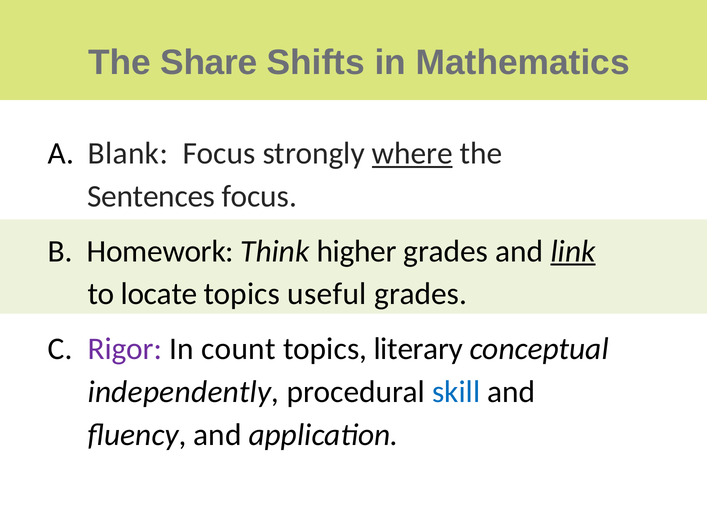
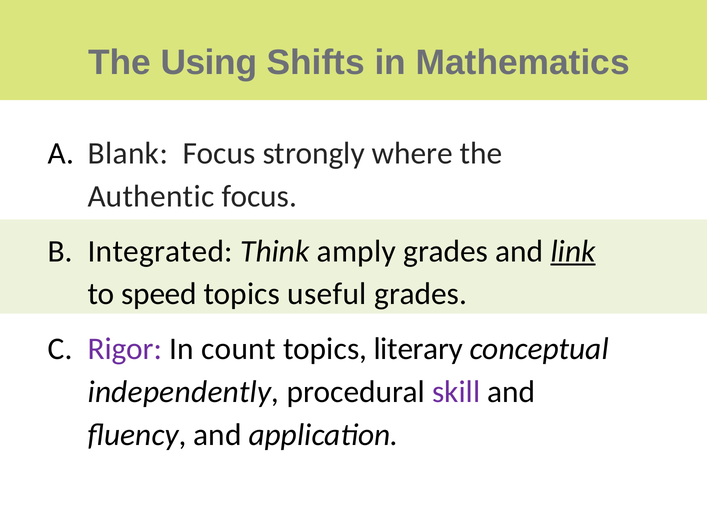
Share: Share -> Using
where underline: present -> none
Sentences: Sentences -> Authentic
Homework: Homework -> Integrated
higher: higher -> amply
locate: locate -> speed
skill colour: blue -> purple
